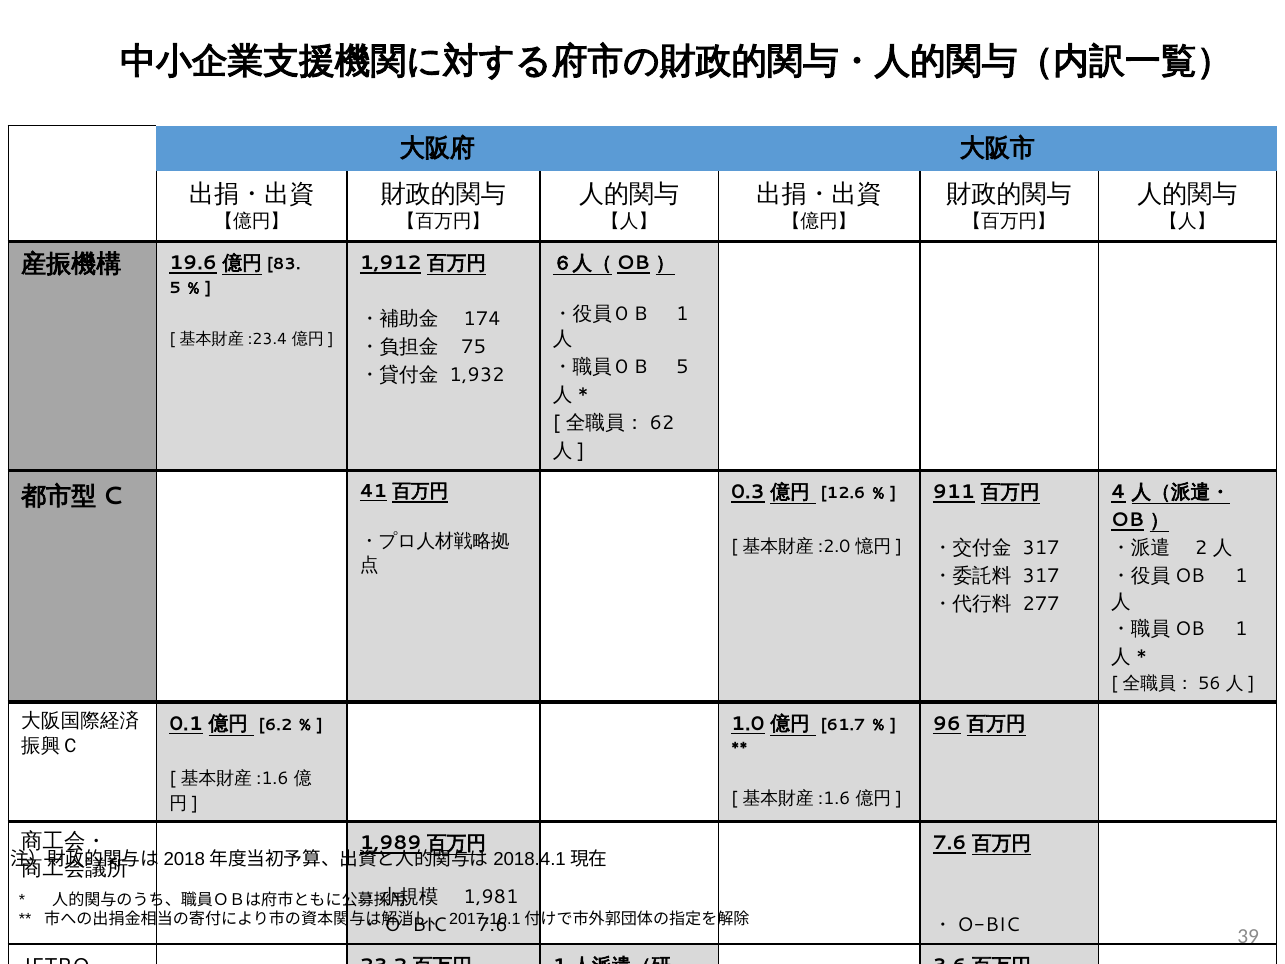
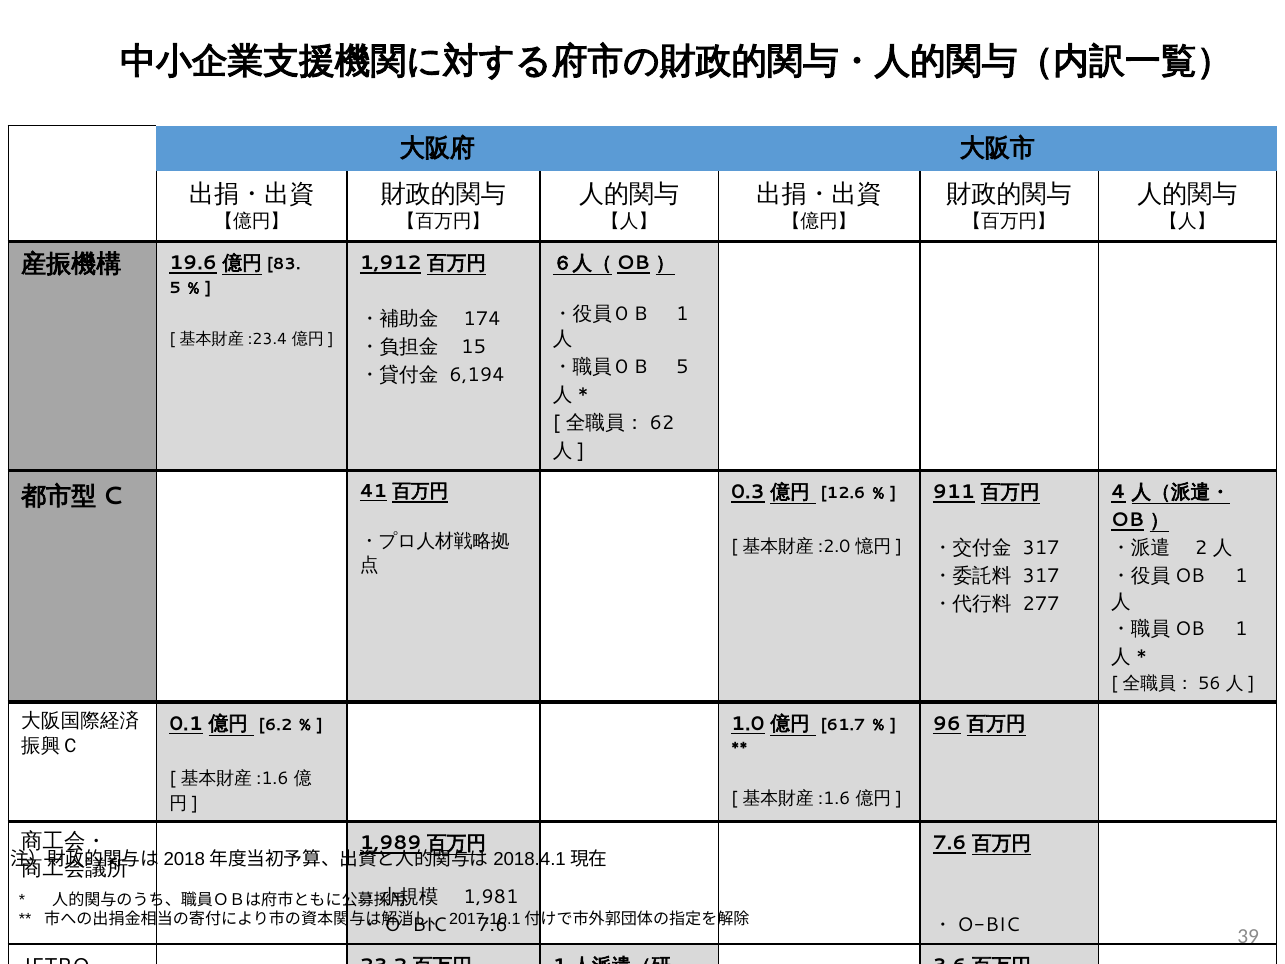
75: 75 -> 15
1,932: 1,932 -> 6,194
